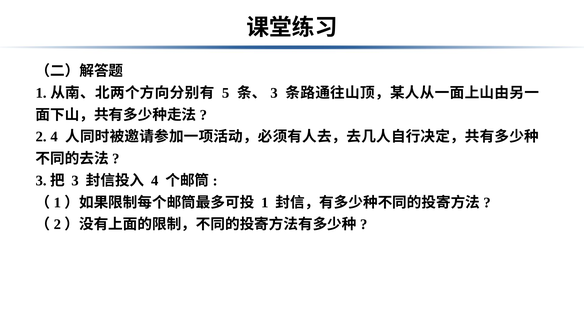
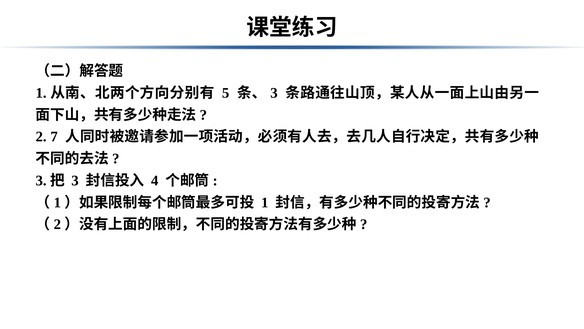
2 4: 4 -> 7
